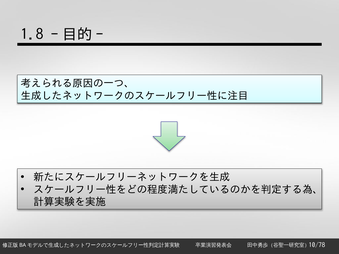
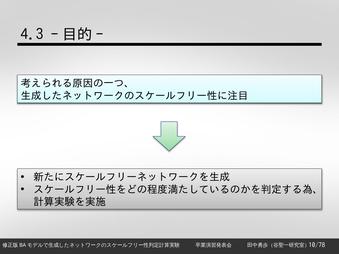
1.8: 1.8 -> 4.3
